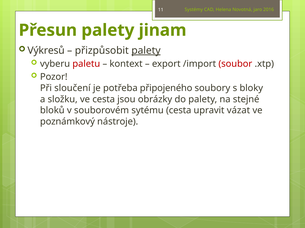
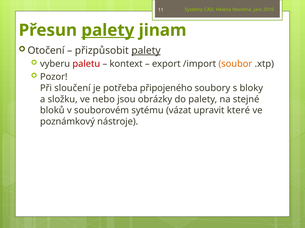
palety at (108, 30) underline: none -> present
Výkresů: Výkresů -> Otočení
soubor colour: red -> orange
ve cesta: cesta -> nebo
sytému cesta: cesta -> vázat
vázat: vázat -> které
